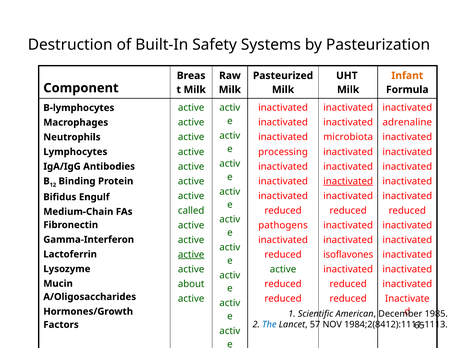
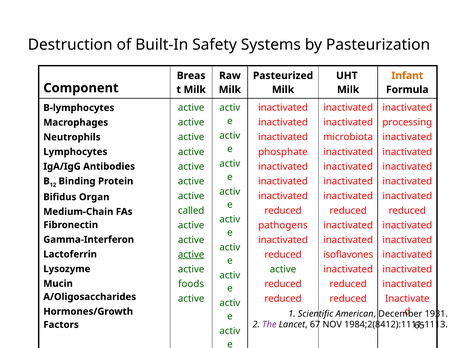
adrenaline: adrenaline -> processing
processing: processing -> phosphate
inactivated at (348, 181) underline: present -> none
Engulf: Engulf -> Organ
about: about -> foods
1985: 1985 -> 1931
The at (269, 325) colour: blue -> purple
57: 57 -> 67
